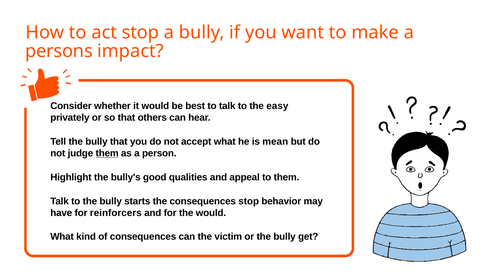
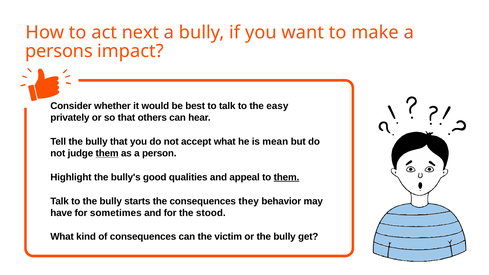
act stop: stop -> next
them at (287, 177) underline: none -> present
consequences stop: stop -> they
reinforcers: reinforcers -> sometimes
the would: would -> stood
